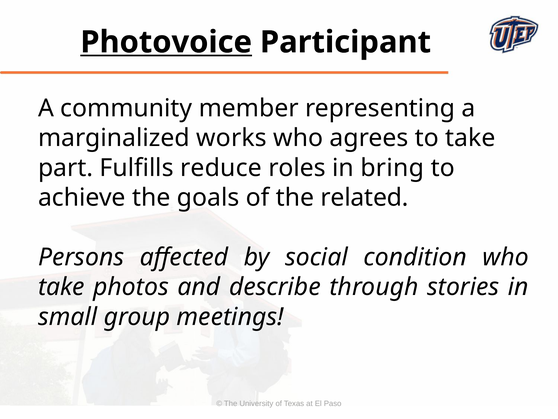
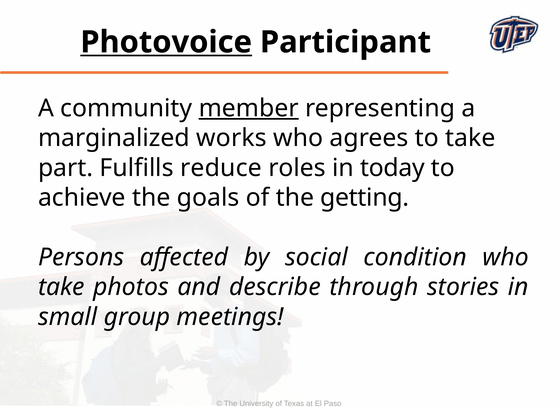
member underline: none -> present
bring: bring -> today
related: related -> getting
